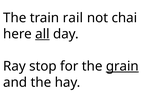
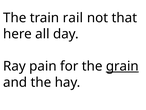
chai: chai -> that
all underline: present -> none
stop: stop -> pain
